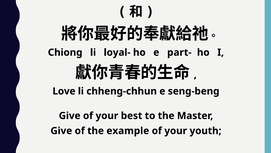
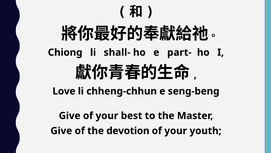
loyal-: loyal- -> shall-
example: example -> devotion
